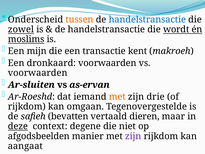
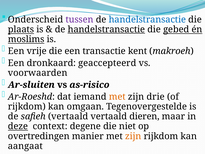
tussen colour: orange -> purple
zowel: zowel -> plaats
handelstransactie at (106, 29) underline: none -> present
wordt: wordt -> gebed
mijn: mijn -> vrije
dronkaard voorwaarden: voorwaarden -> geaccepteerd
as-ervan: as-ervan -> as-risico
safieh bevatten: bevatten -> vertaald
afgodsbeelden: afgodsbeelden -> overtredingen
zijn at (133, 136) colour: purple -> orange
